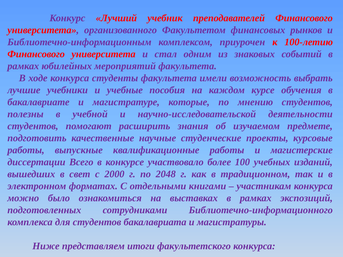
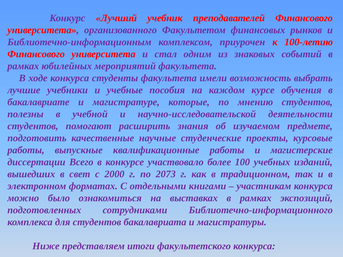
2048: 2048 -> 2073
